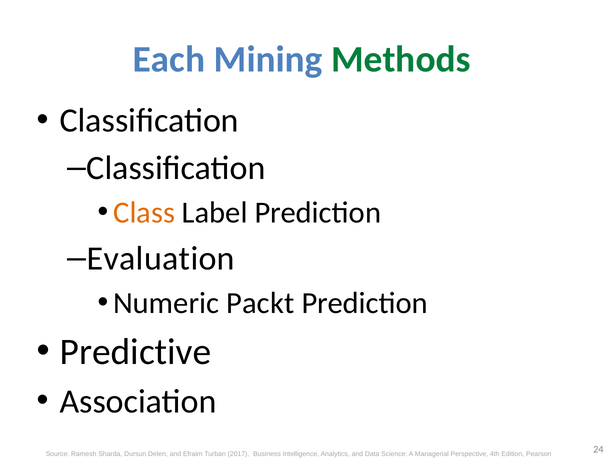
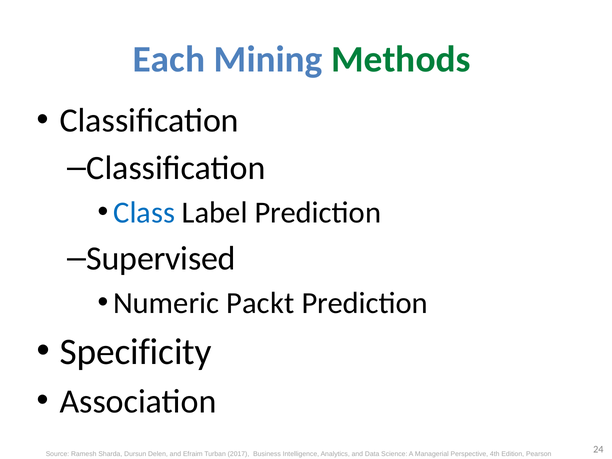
Class colour: orange -> blue
Evaluation: Evaluation -> Supervised
Predictive: Predictive -> Specificity
